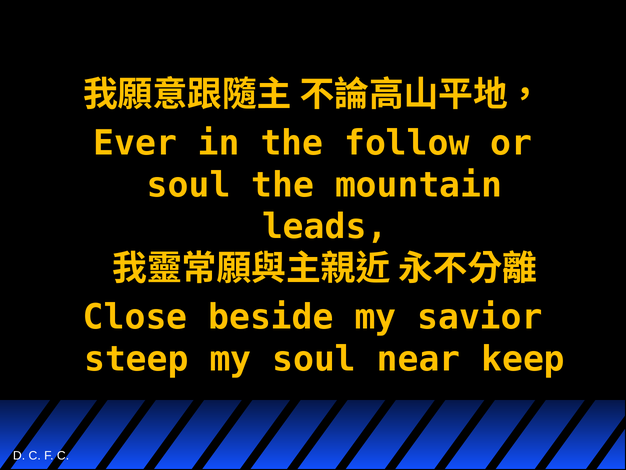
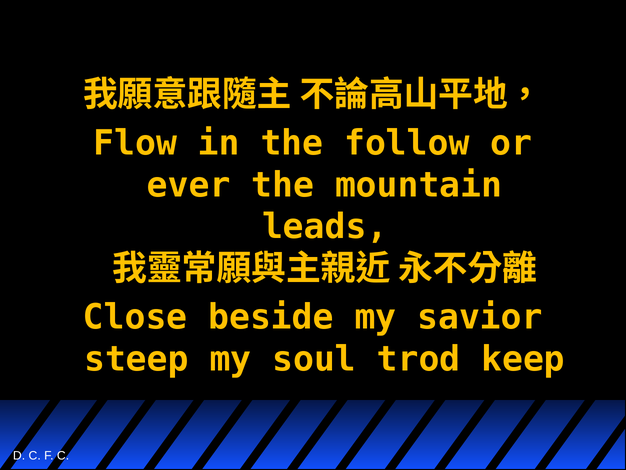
Ever: Ever -> Flow
soul at (189, 185): soul -> ever
near: near -> trod
